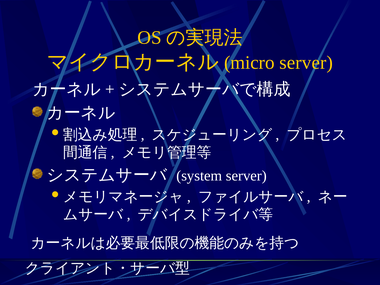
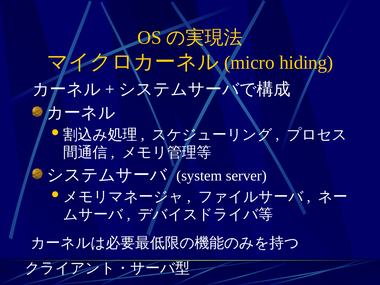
server at (306, 63): server -> hiding
